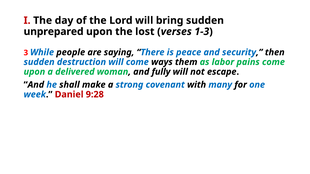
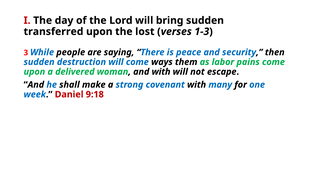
unprepared: unprepared -> transferred
and fully: fully -> with
9:28: 9:28 -> 9:18
